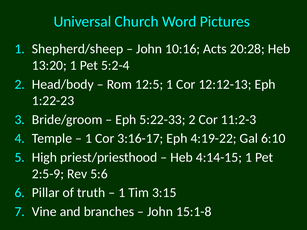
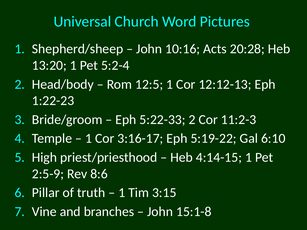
4:19-22: 4:19-22 -> 5:19-22
5:6: 5:6 -> 8:6
